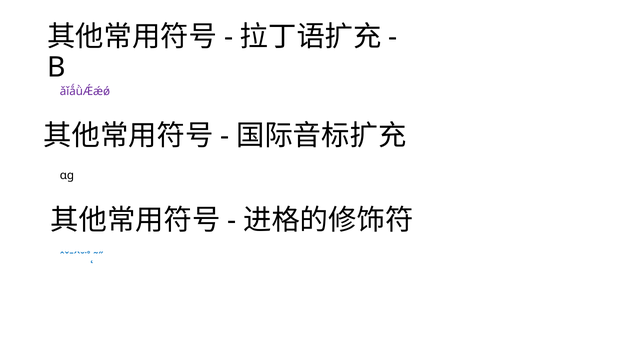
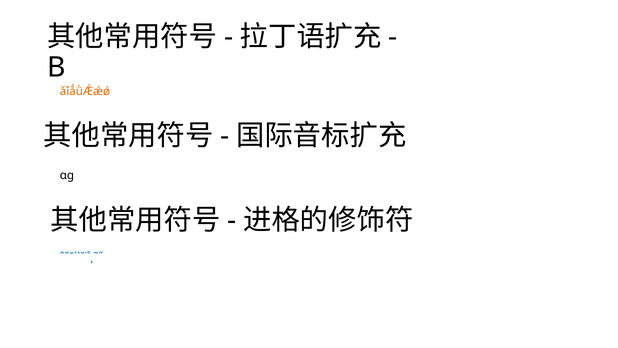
ǎǐǻǜǼǽǿ colour: purple -> orange
